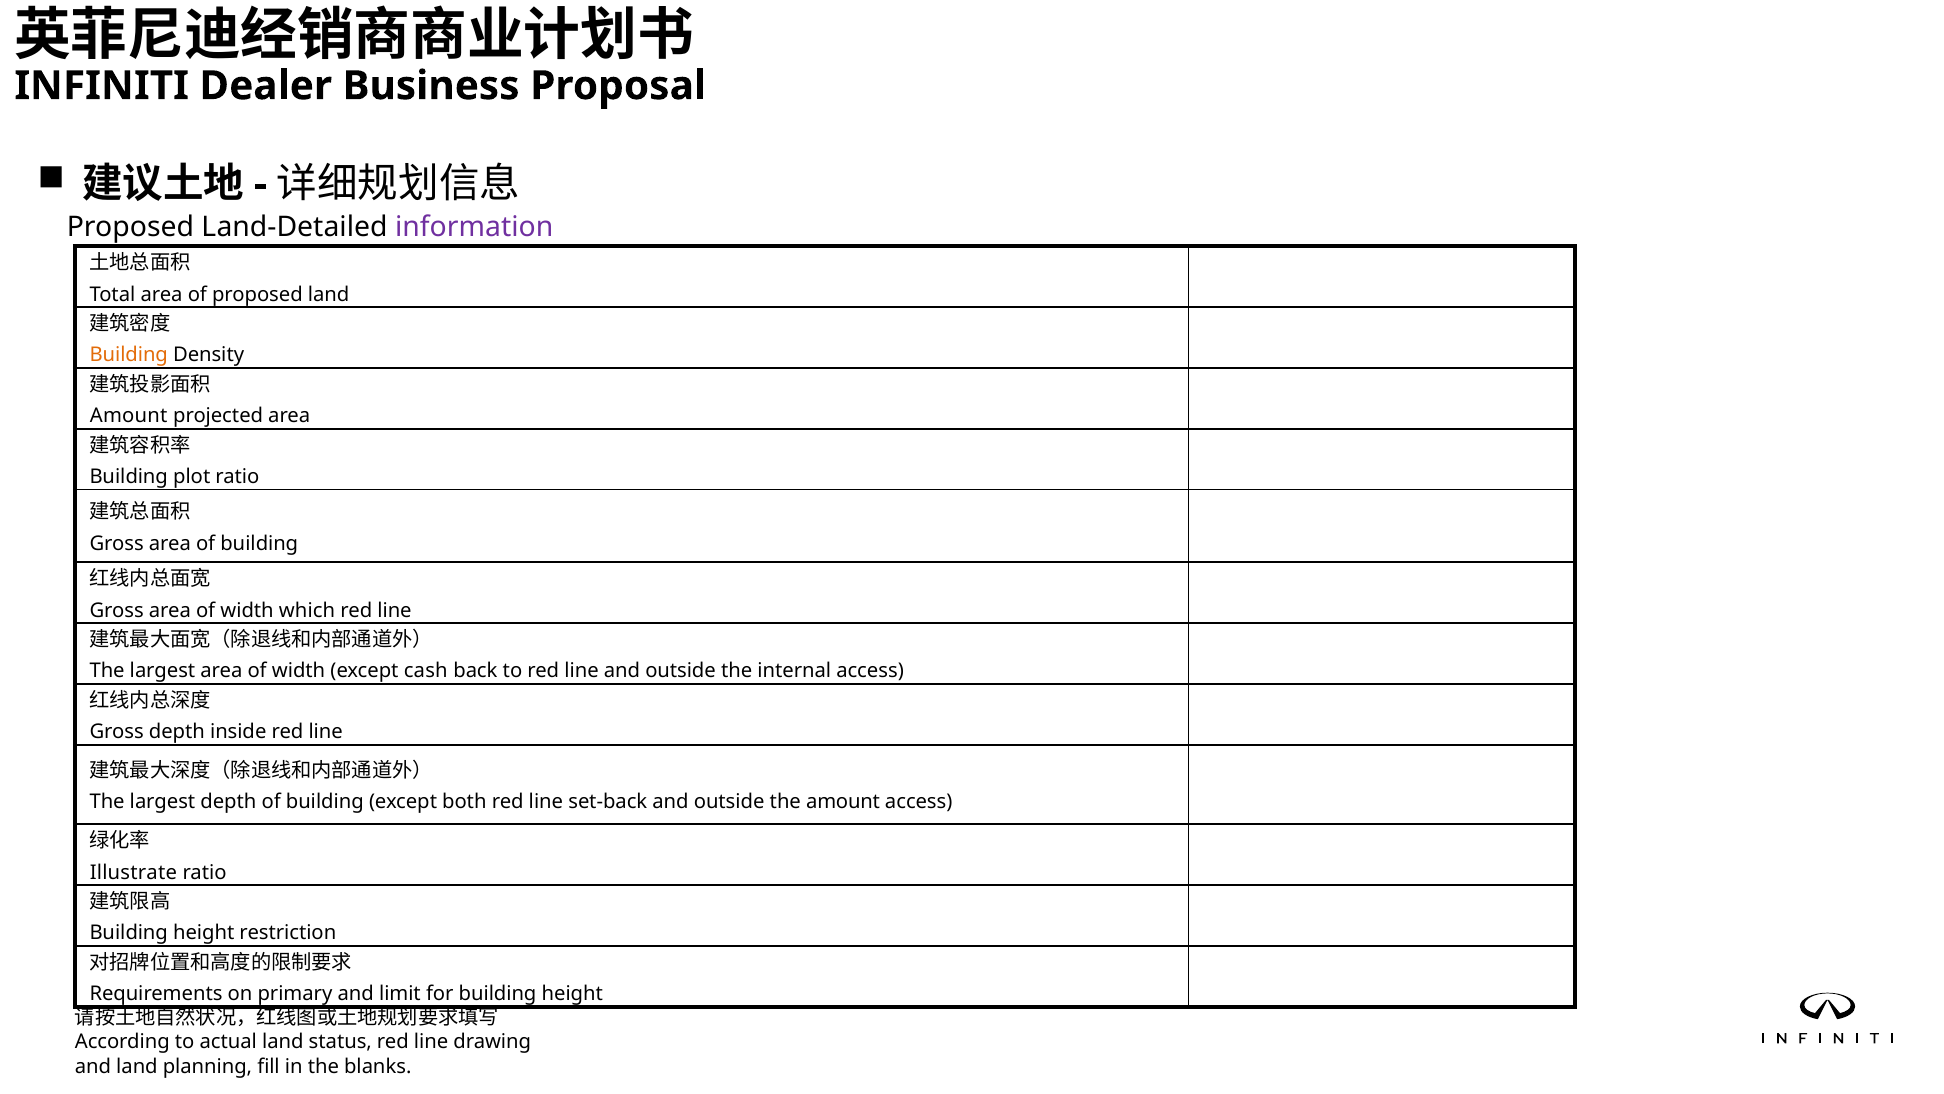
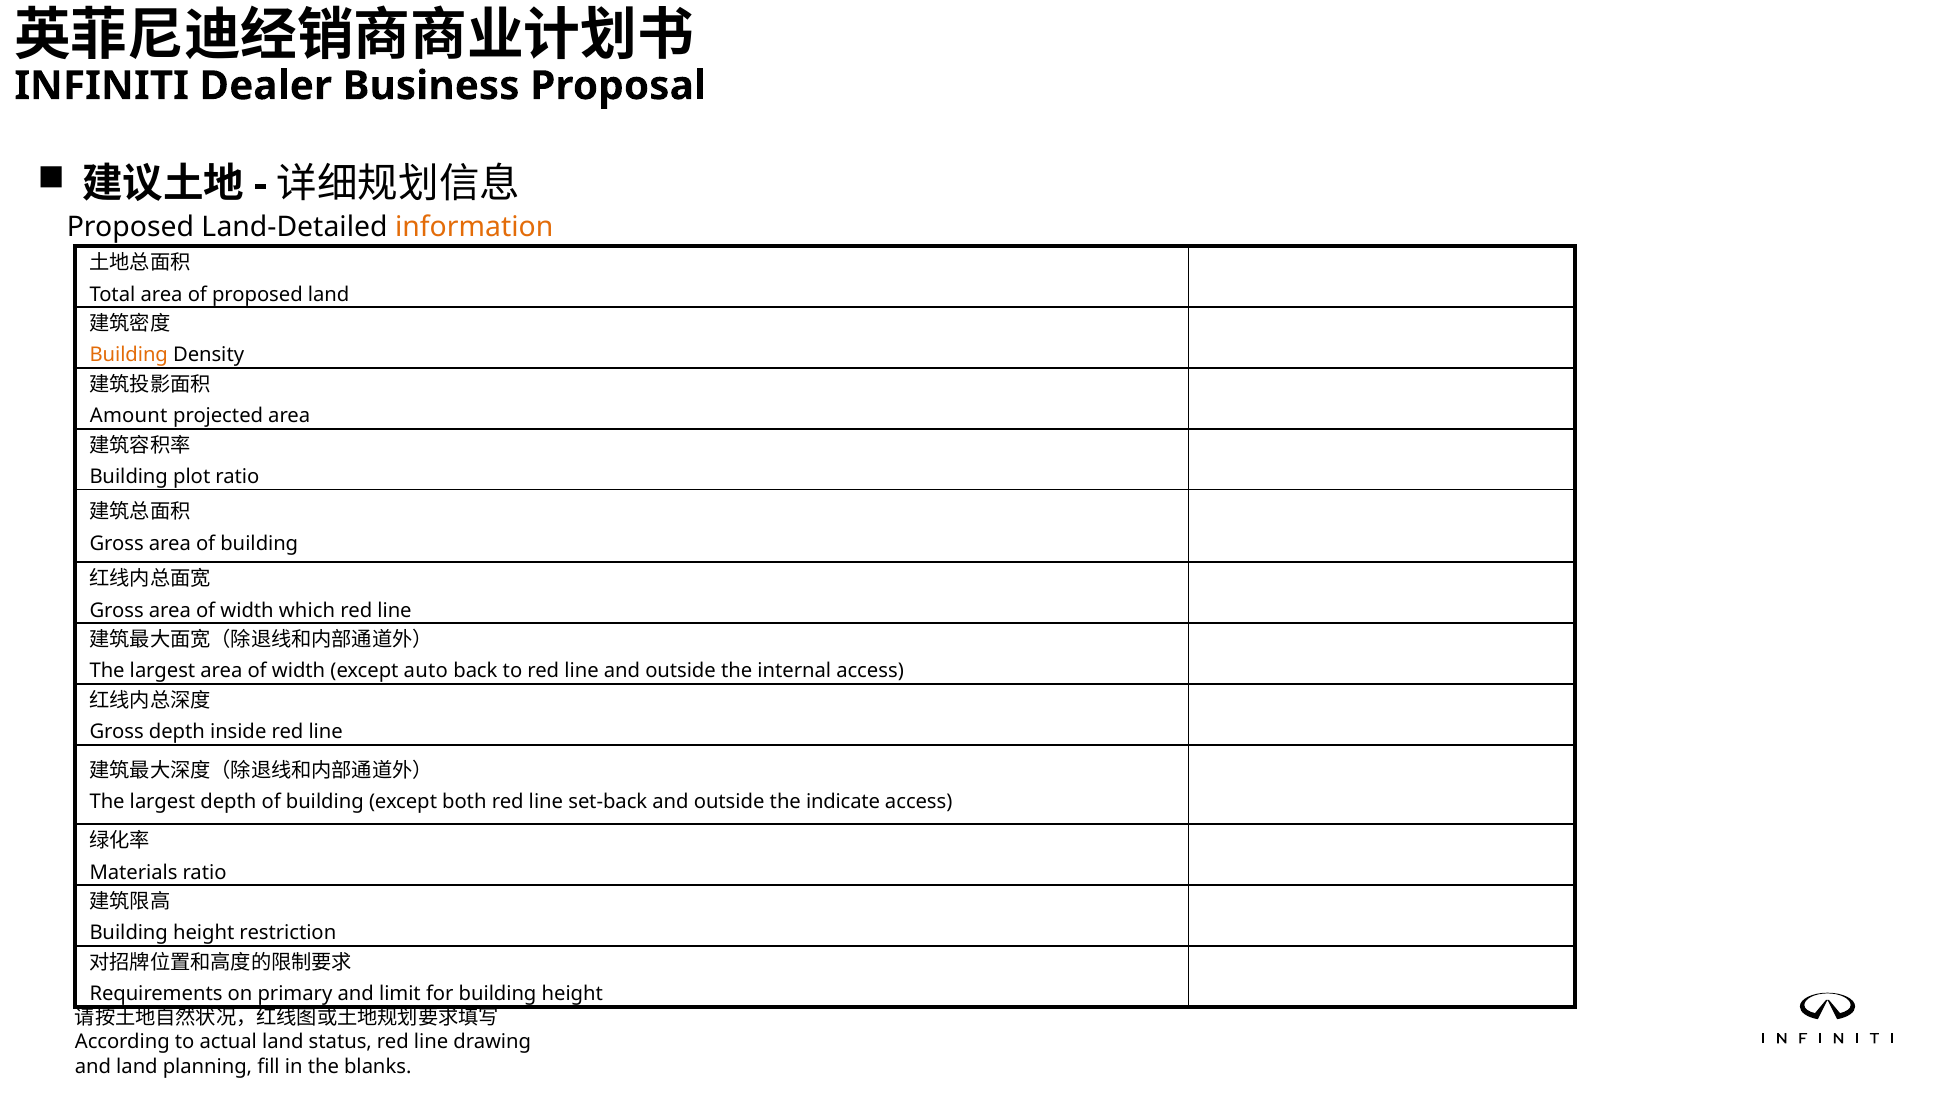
information colour: purple -> orange
cash: cash -> auto
the amount: amount -> indicate
Illustrate: Illustrate -> Materials
